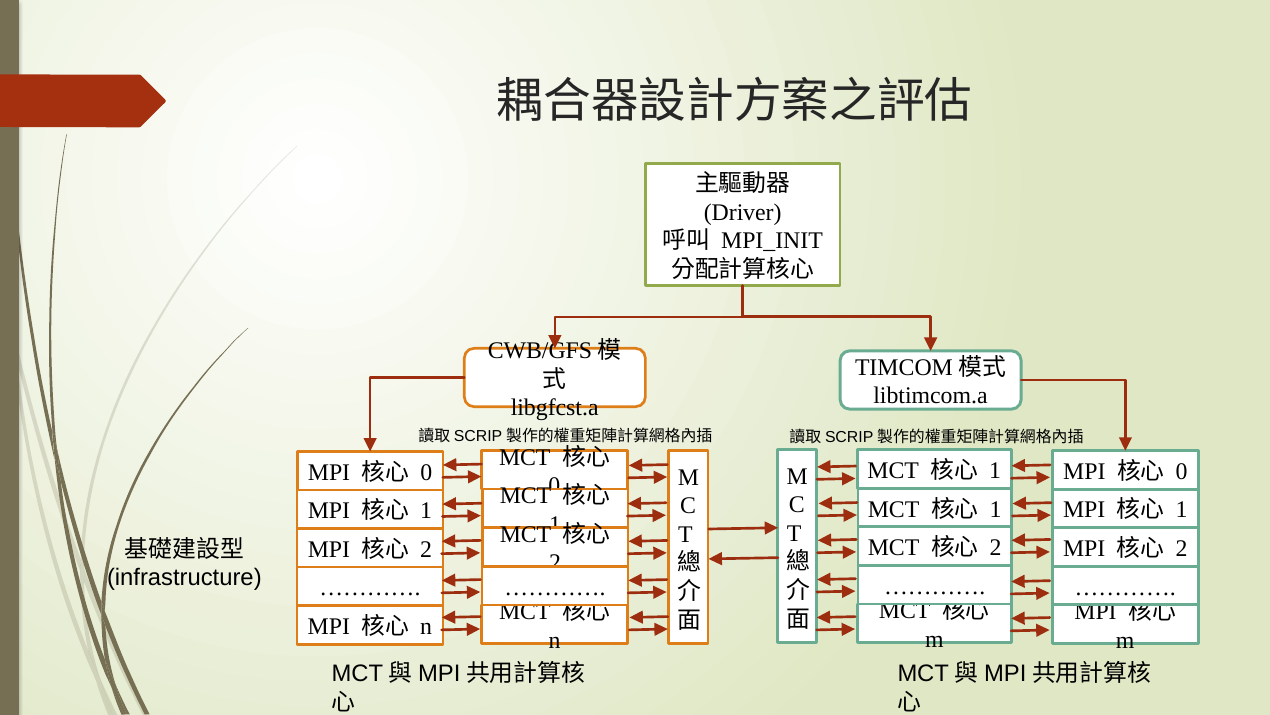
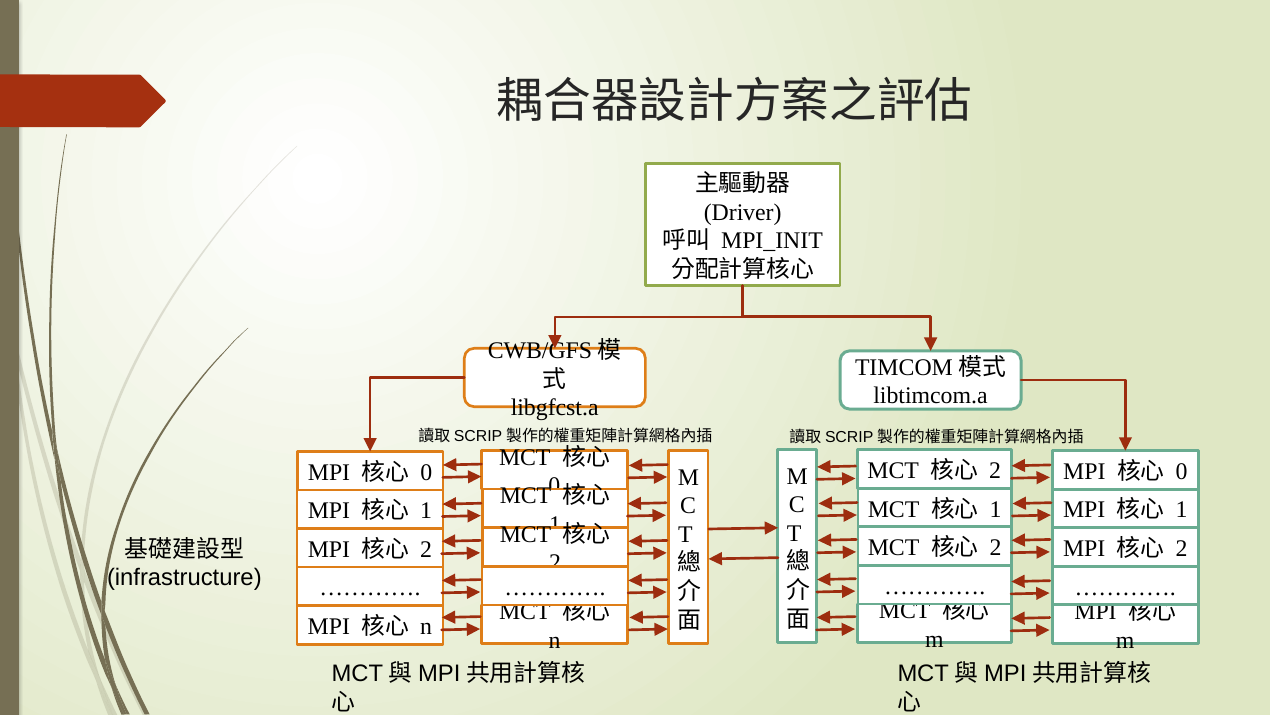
1 at (995, 470): 1 -> 2
